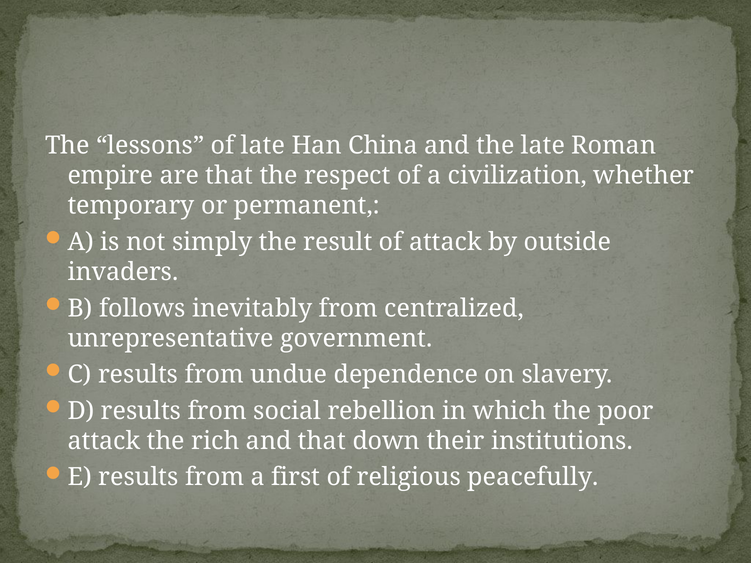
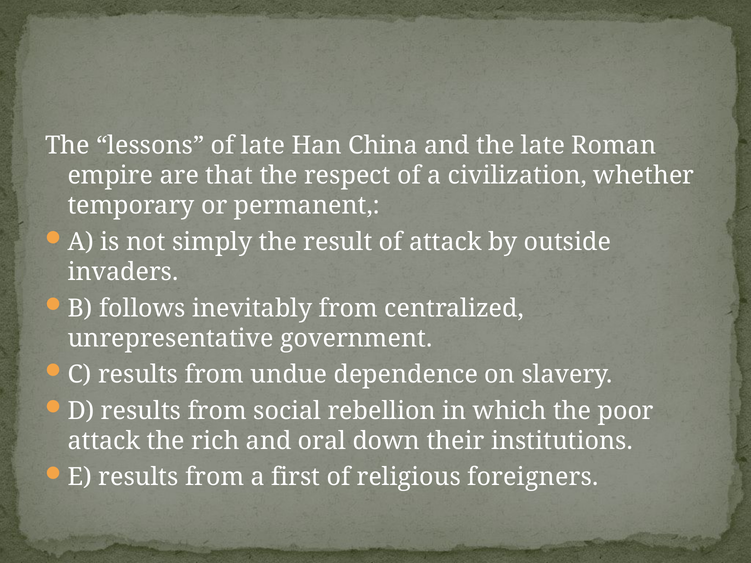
and that: that -> oral
peacefully: peacefully -> foreigners
